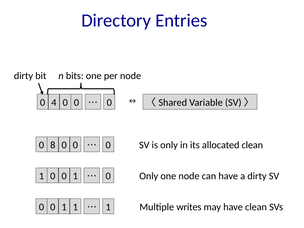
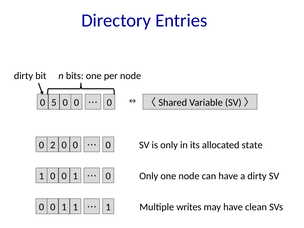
4: 4 -> 5
8: 8 -> 2
allocated clean: clean -> state
